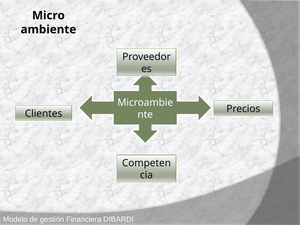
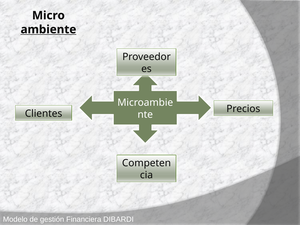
ambiente underline: none -> present
